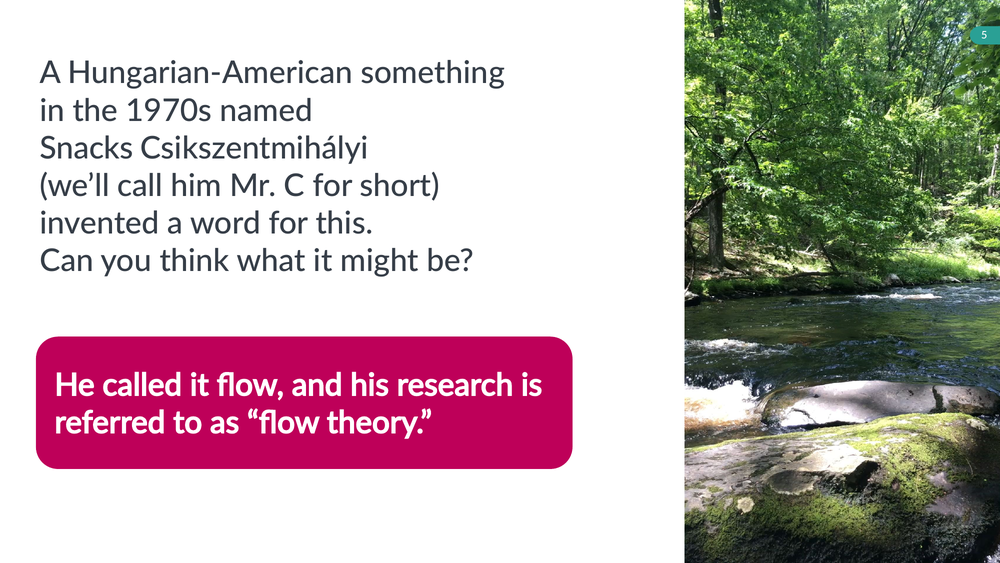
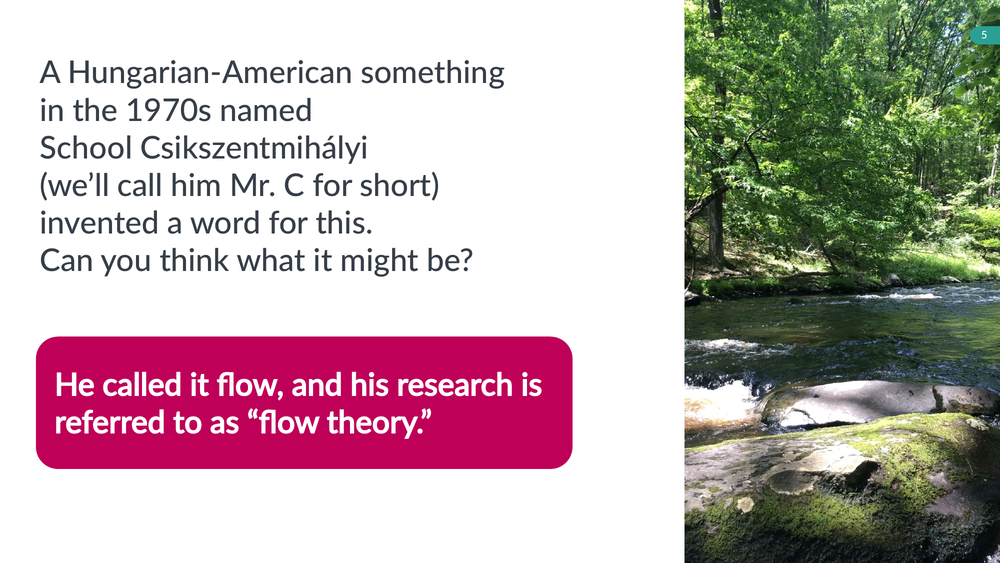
Snacks: Snacks -> School
